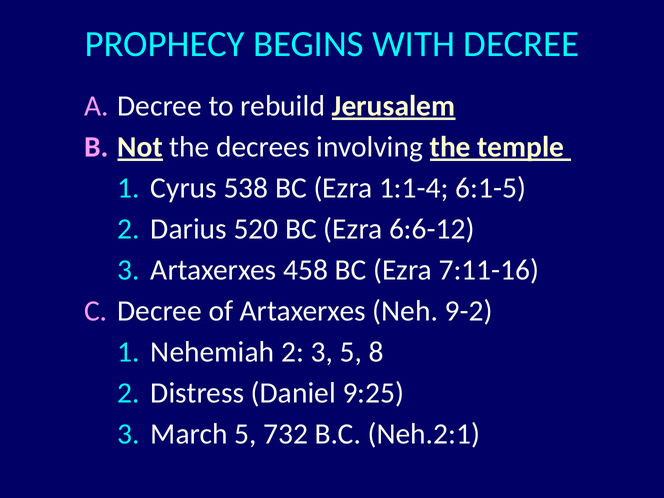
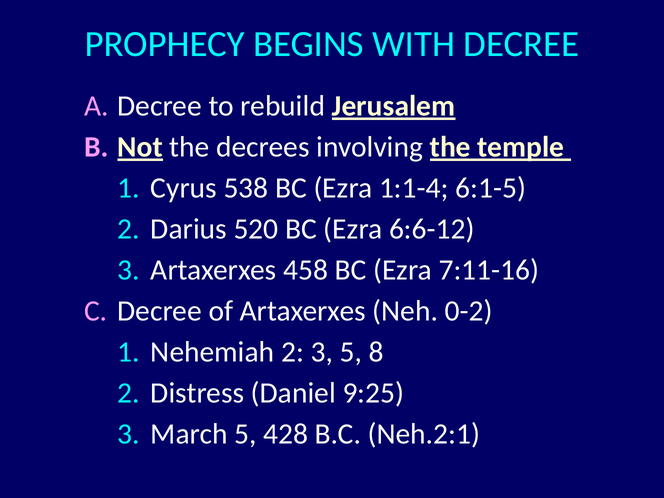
9-2: 9-2 -> 0-2
732: 732 -> 428
